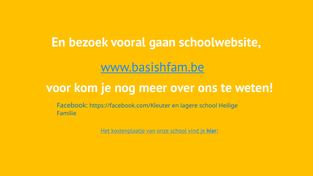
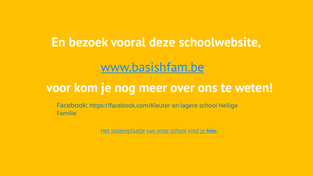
gaan: gaan -> deze
